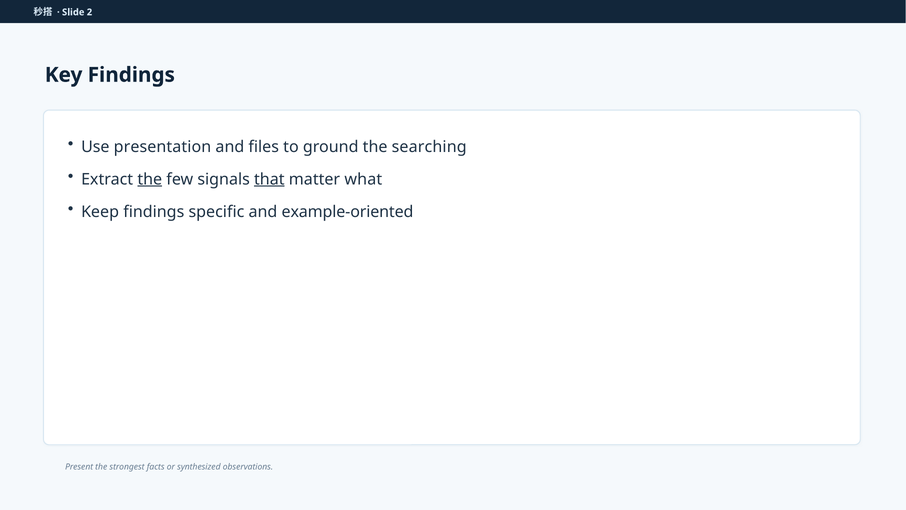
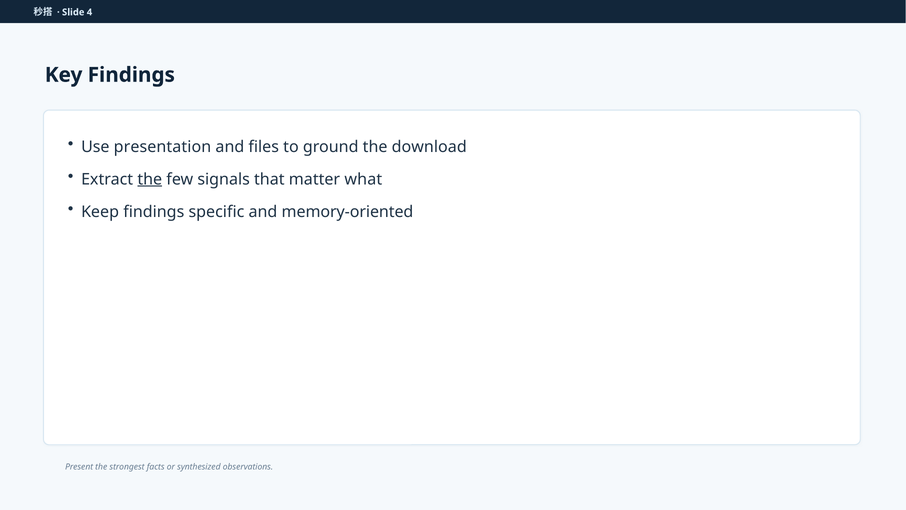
2: 2 -> 4
searching: searching -> download
that underline: present -> none
example-oriented: example-oriented -> memory-oriented
